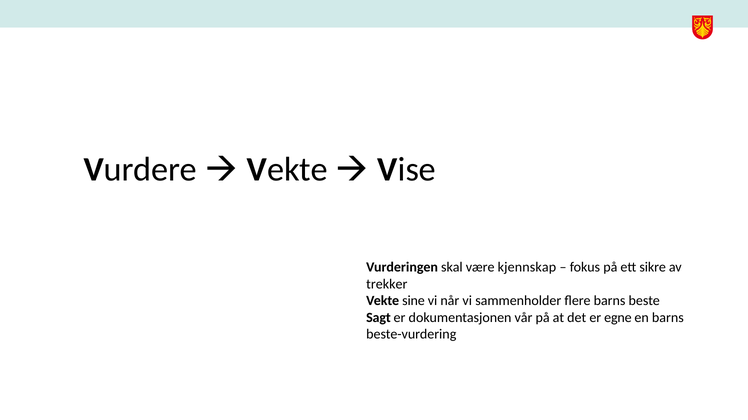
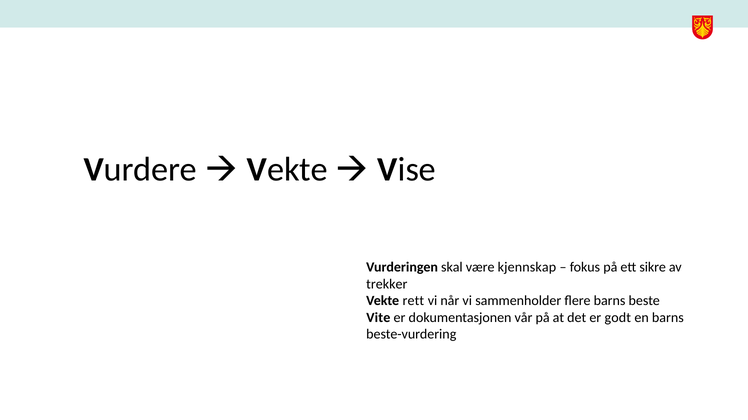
sine: sine -> rett
Sagt: Sagt -> Vite
egne: egne -> godt
